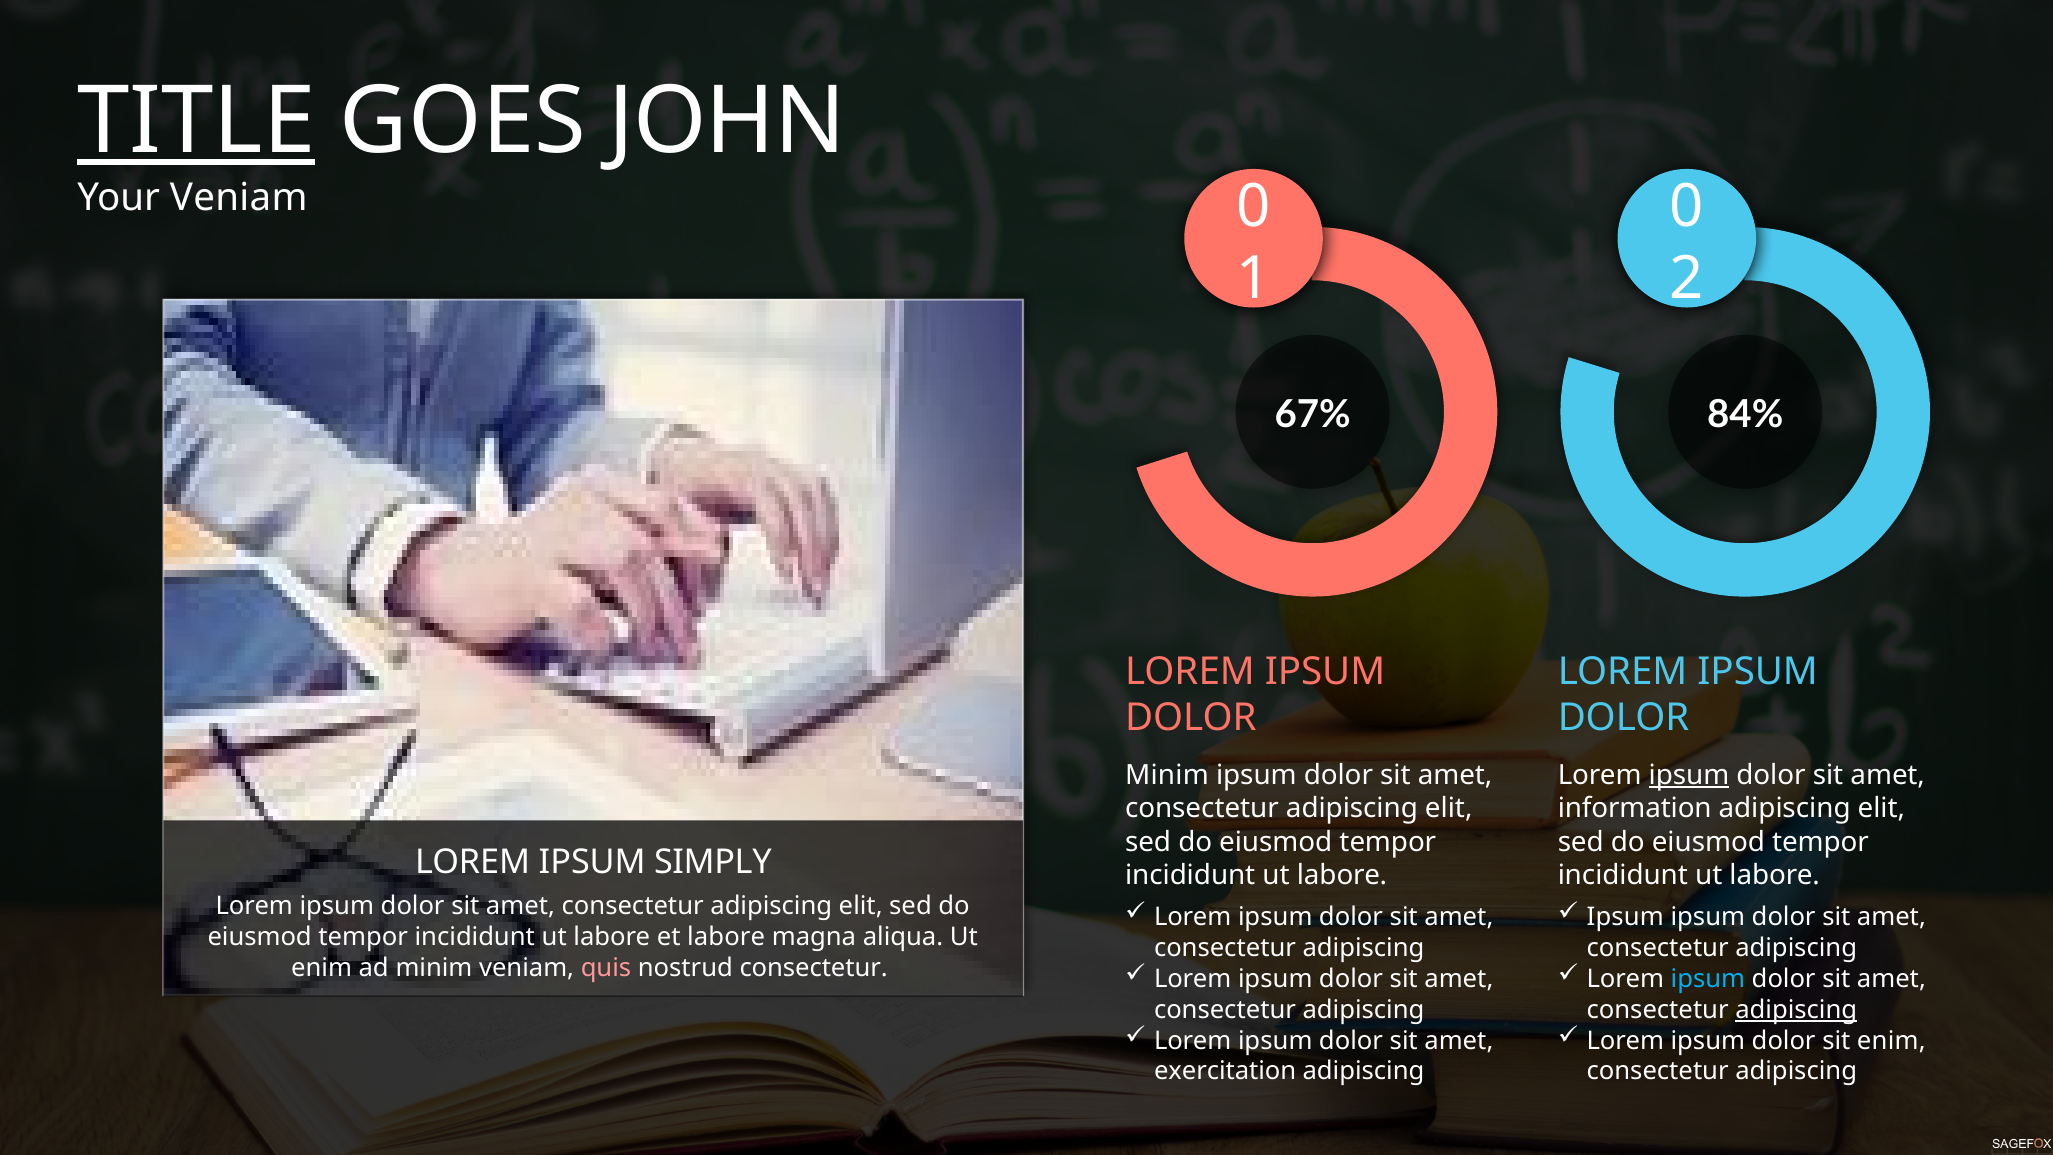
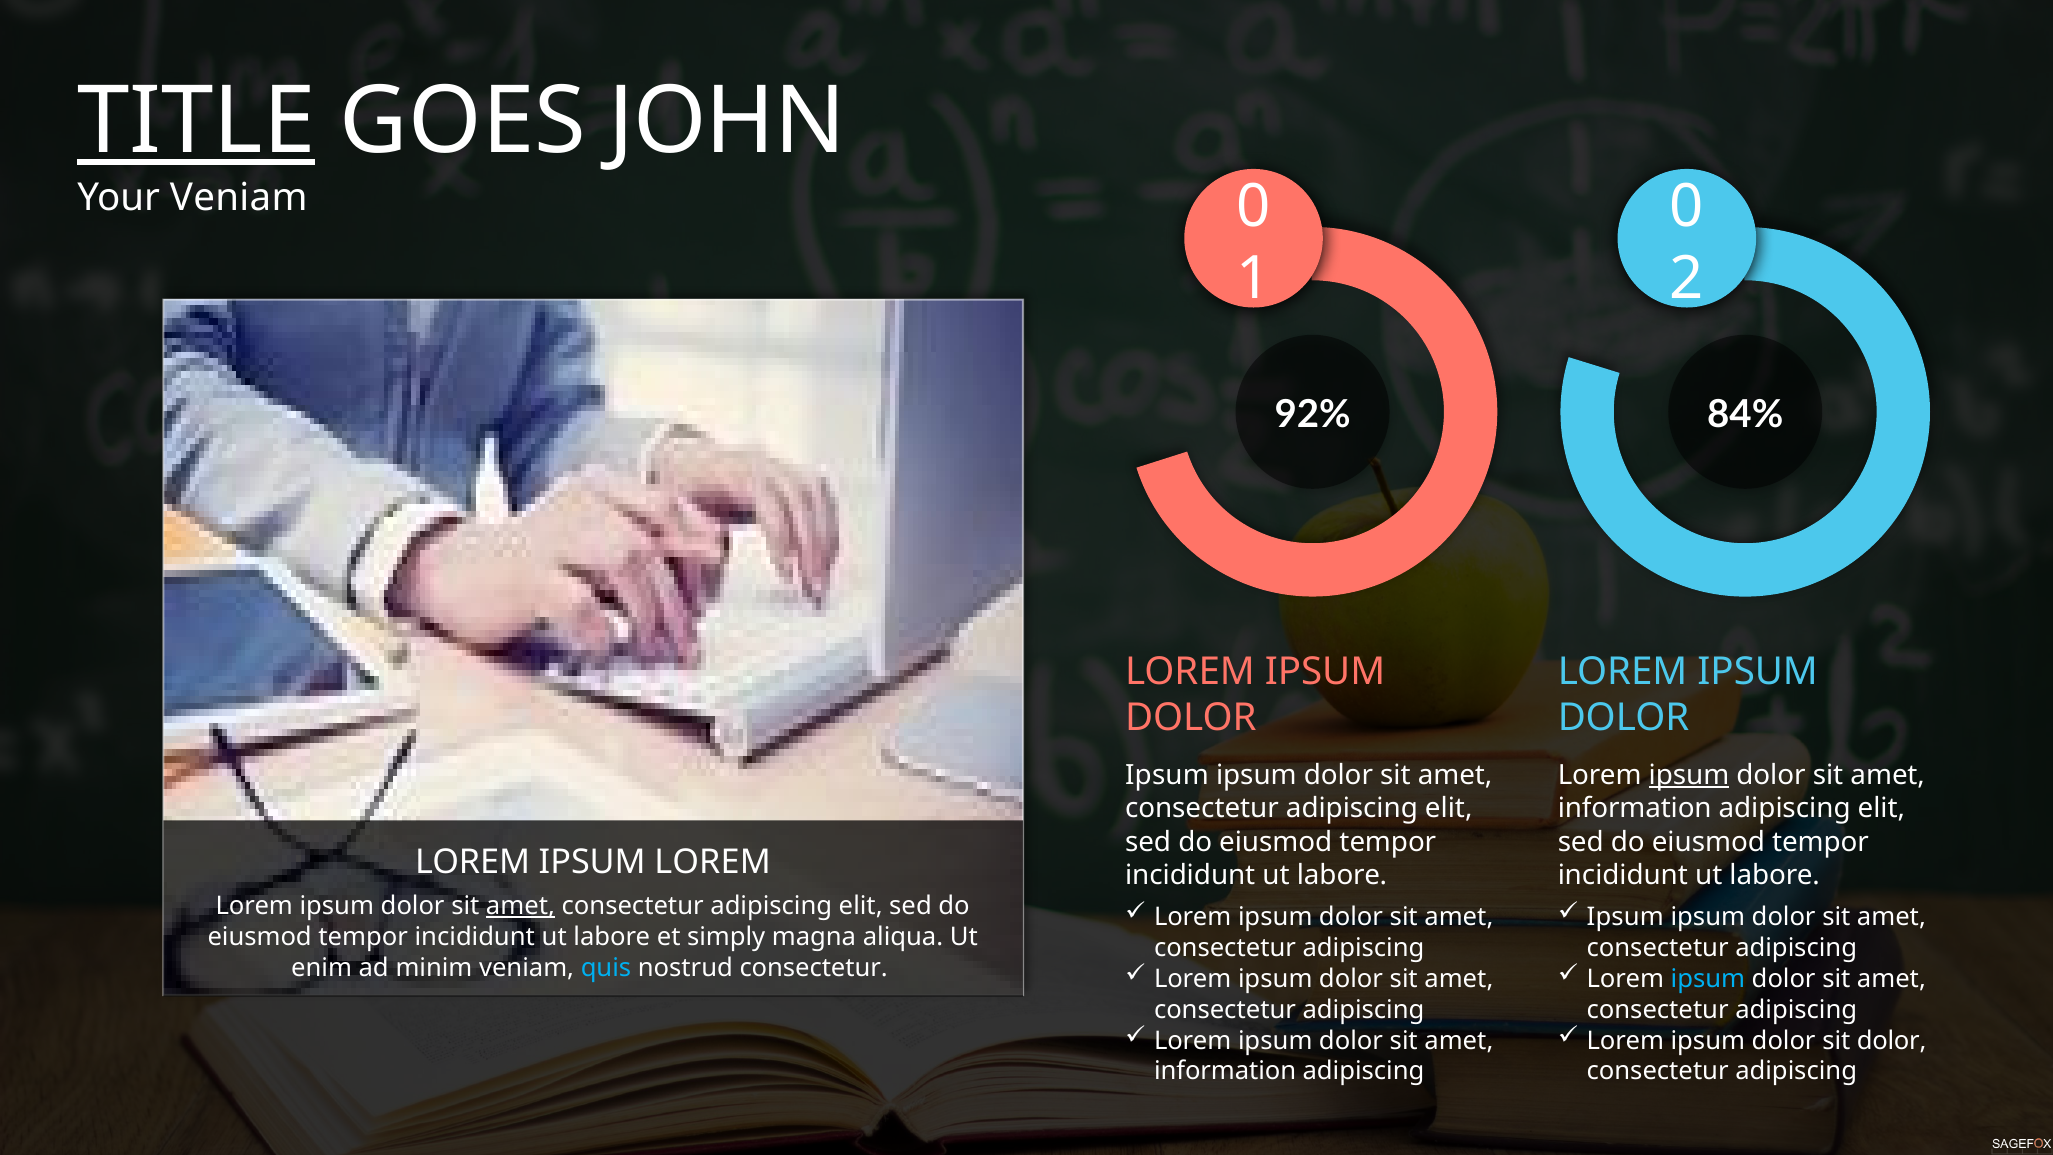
67%: 67% -> 92%
Minim at (1167, 775): Minim -> Ipsum
IPSUM SIMPLY: SIMPLY -> LOREM
amet at (520, 906) underline: none -> present
et labore: labore -> simply
quis colour: pink -> light blue
adipiscing at (1796, 1010) underline: present -> none
sit enim: enim -> dolor
exercitation at (1225, 1071): exercitation -> information
